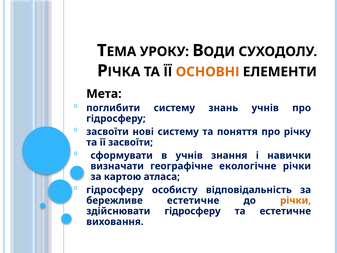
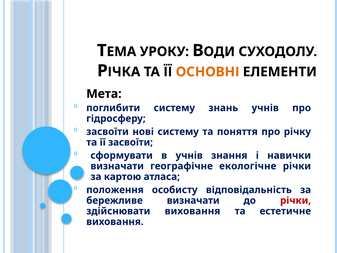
гідросферу at (115, 190): гідросферу -> положення
бережливе естетичне: естетичне -> визначати
річки at (296, 200) colour: orange -> red
здійснювати гідросферу: гідросферу -> виховання
